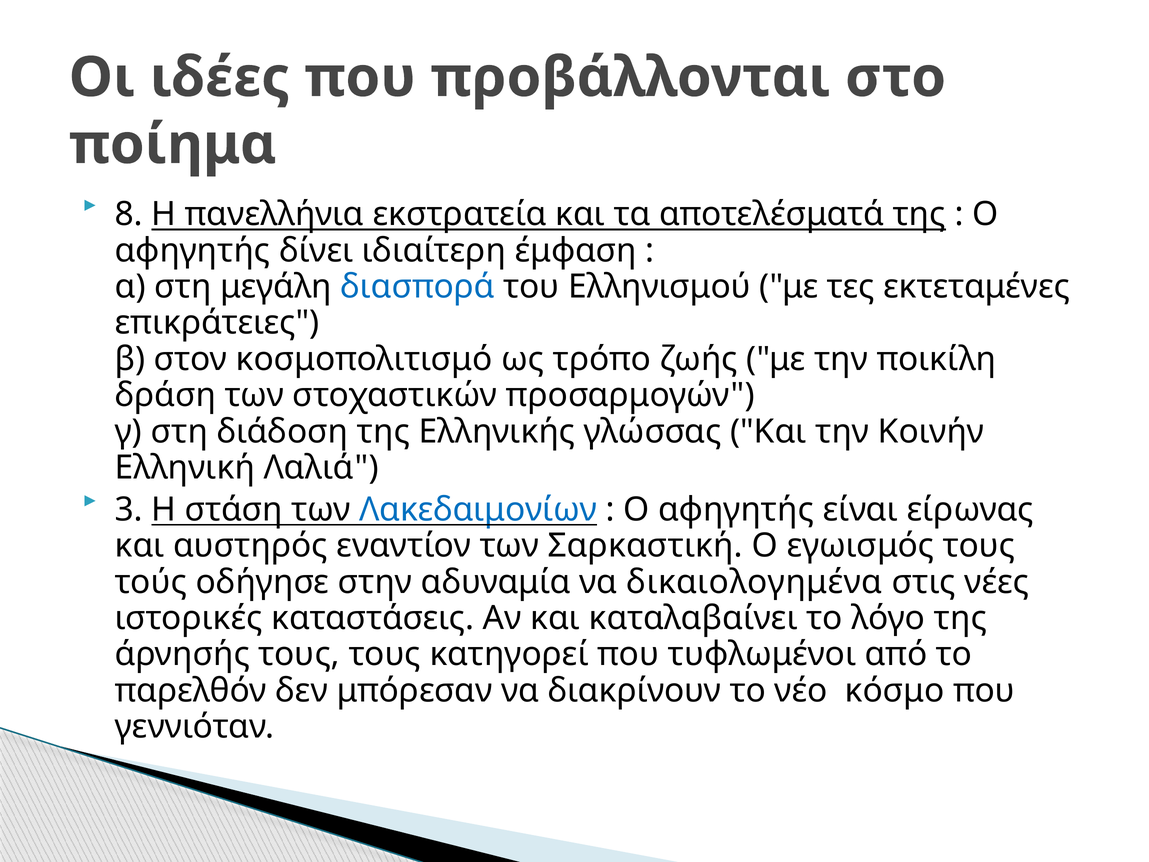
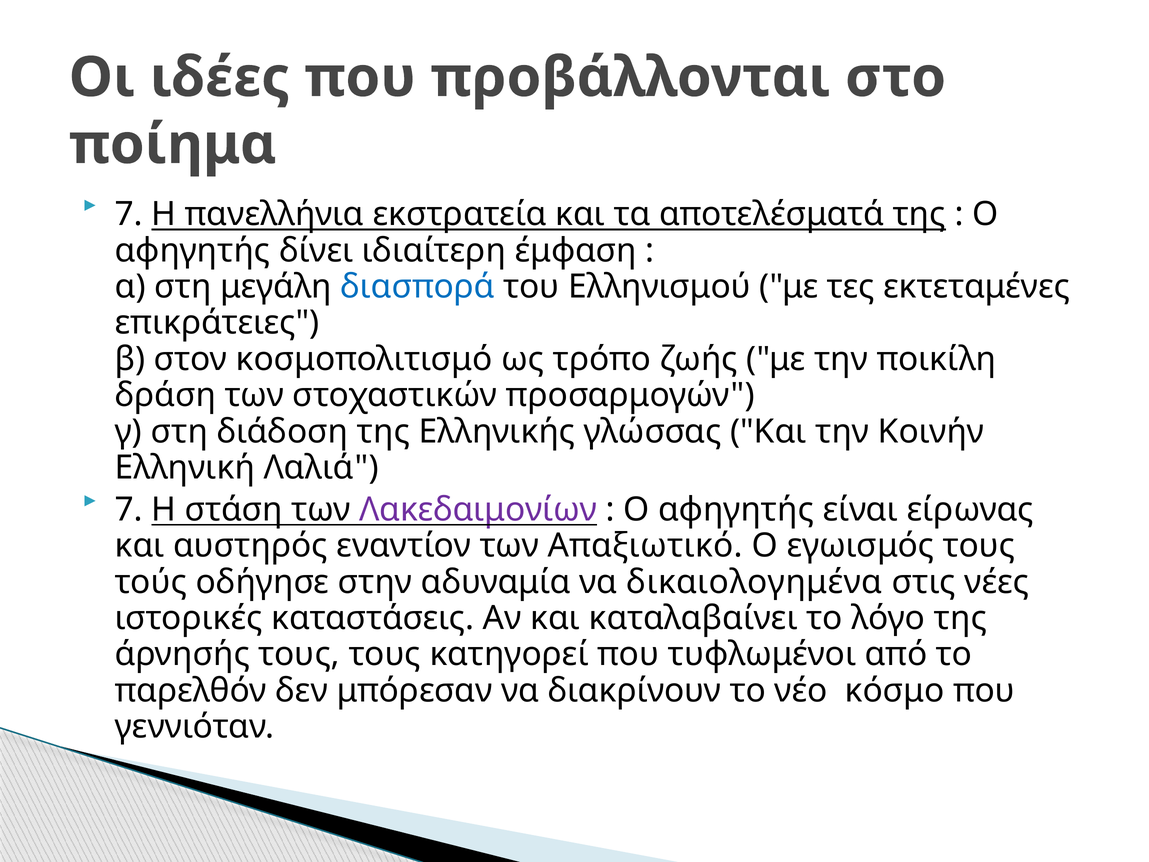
8 at (129, 214): 8 -> 7
3 at (129, 509): 3 -> 7
Λακεδαιμονίων colour: blue -> purple
Σαρκαστική: Σαρκαστική -> Απαξιωτικό
